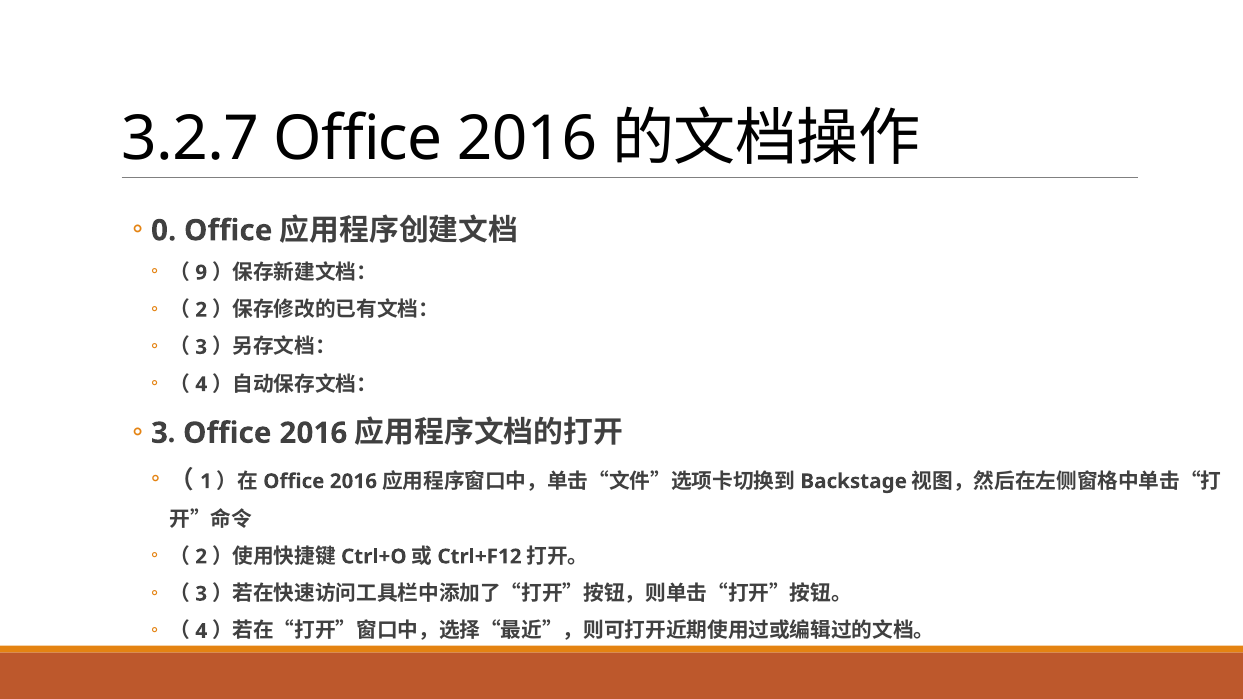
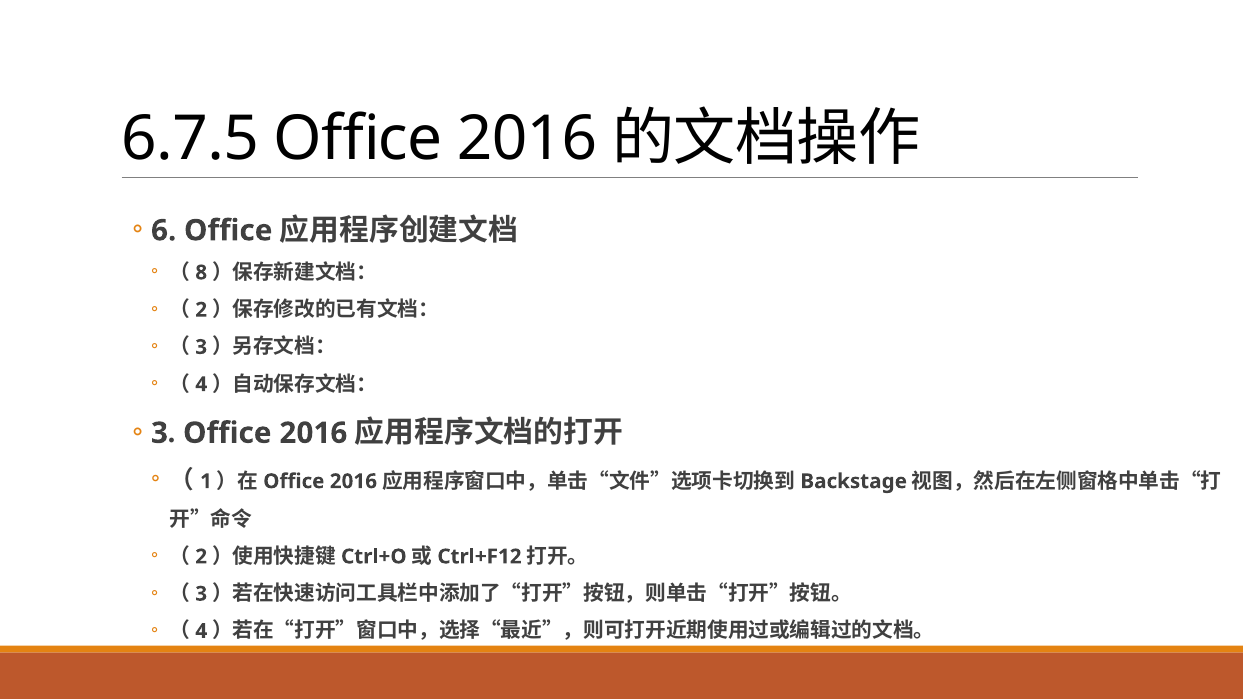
3.2.7: 3.2.7 -> 6.7.5
0: 0 -> 6
9: 9 -> 8
